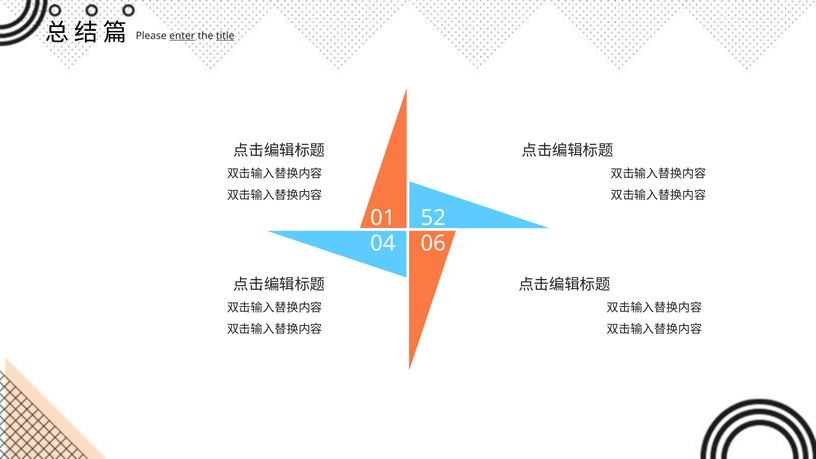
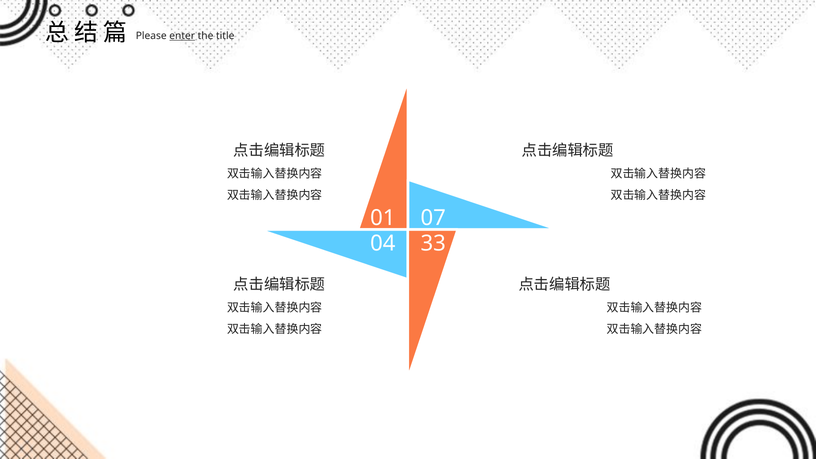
title underline: present -> none
52: 52 -> 07
06: 06 -> 33
